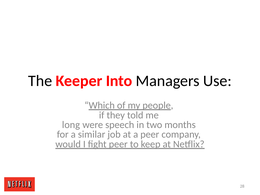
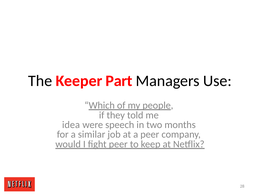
Into: Into -> Part
long: long -> idea
